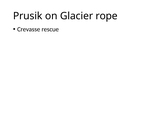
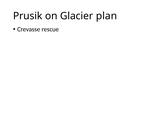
rope: rope -> plan
